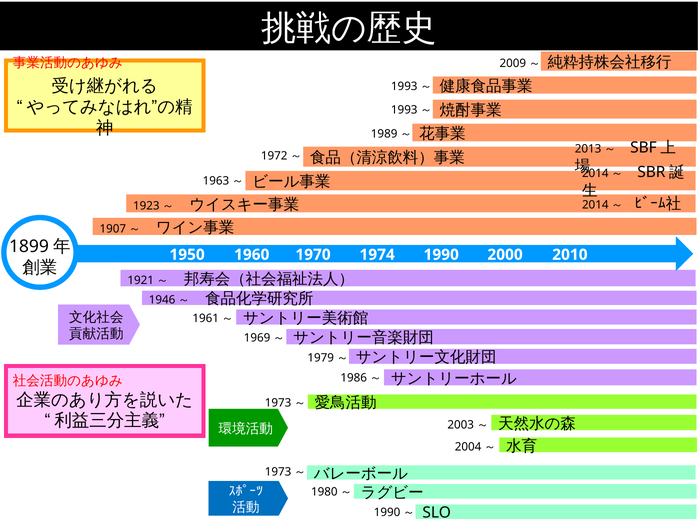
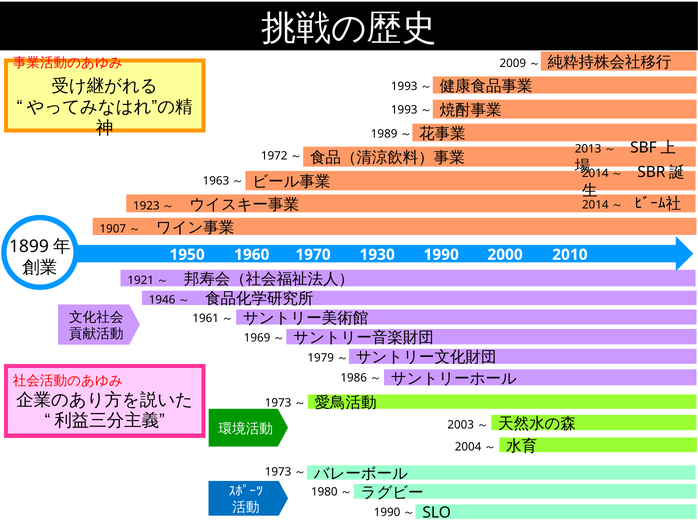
1974: 1974 -> 1930
